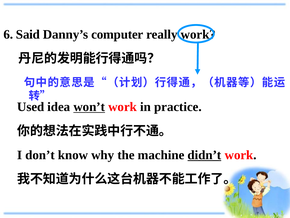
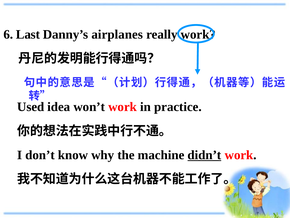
Said: Said -> Last
computer: computer -> airplanes
won’t underline: present -> none
